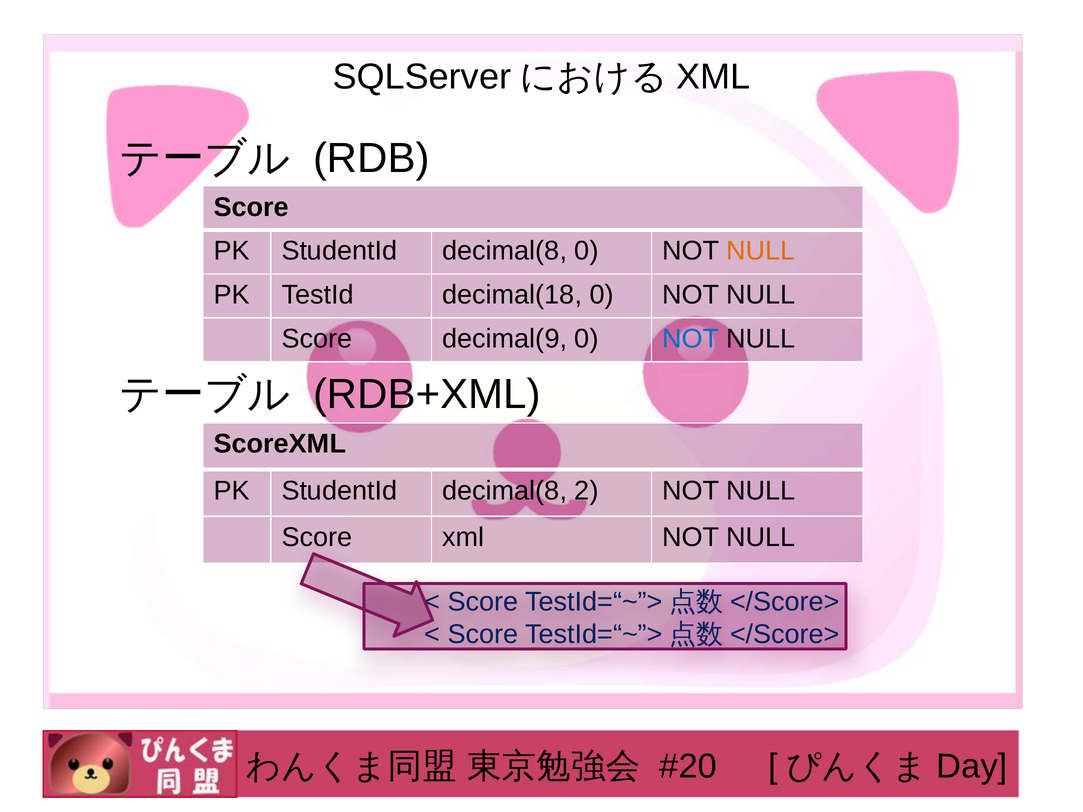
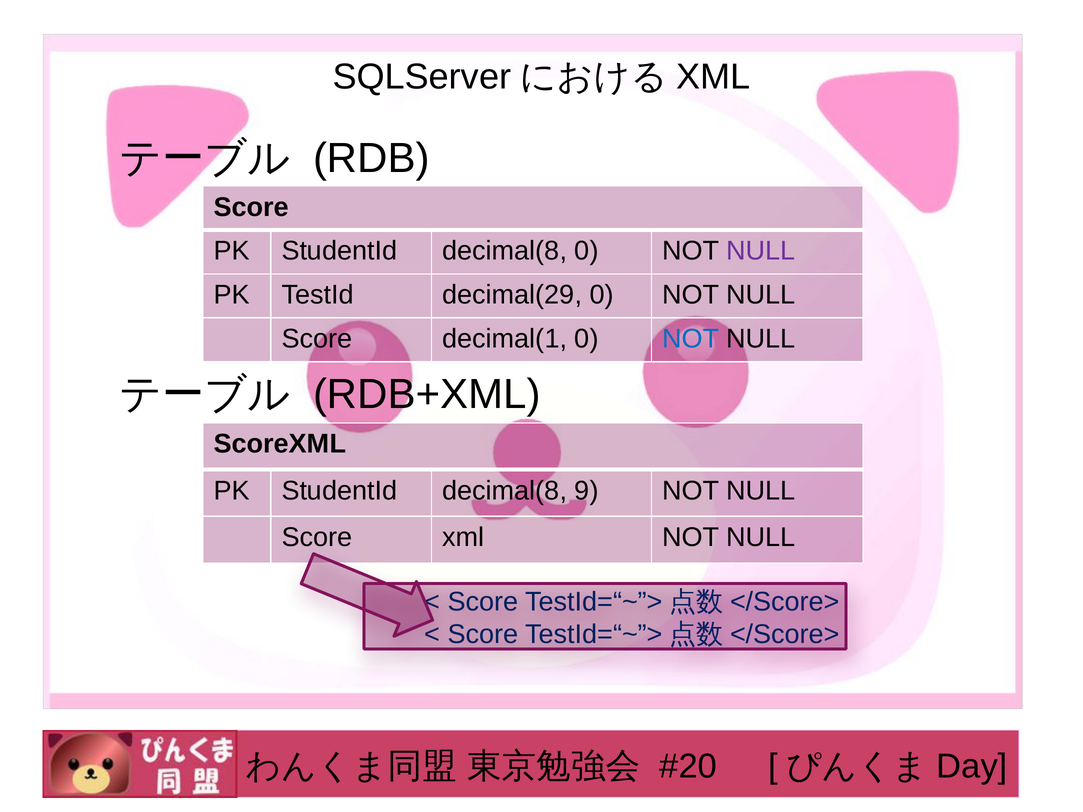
NULL at (761, 251) colour: orange -> purple
decimal(18: decimal(18 -> decimal(29
decimal(9: decimal(9 -> decimal(1
2: 2 -> 9
